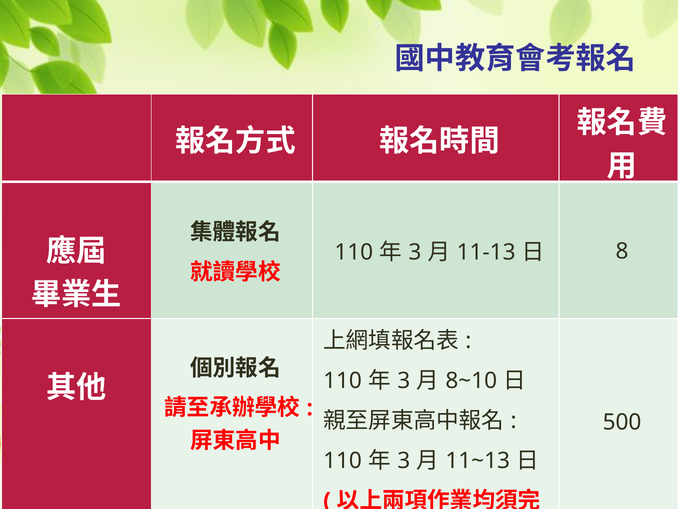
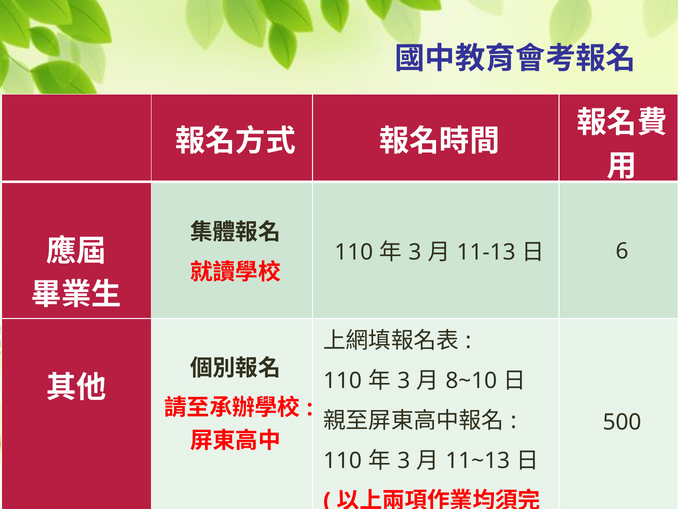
8: 8 -> 6
